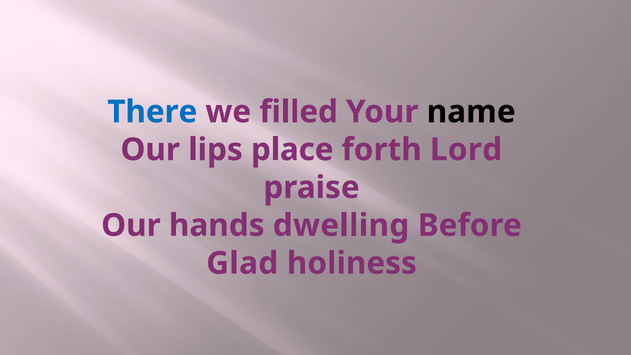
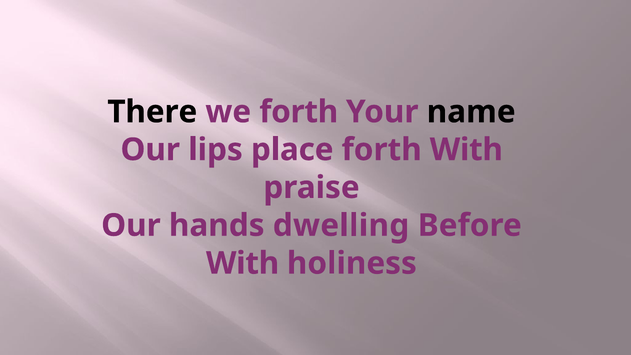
There colour: blue -> black
we filled: filled -> forth
forth Lord: Lord -> With
Glad at (242, 263): Glad -> With
